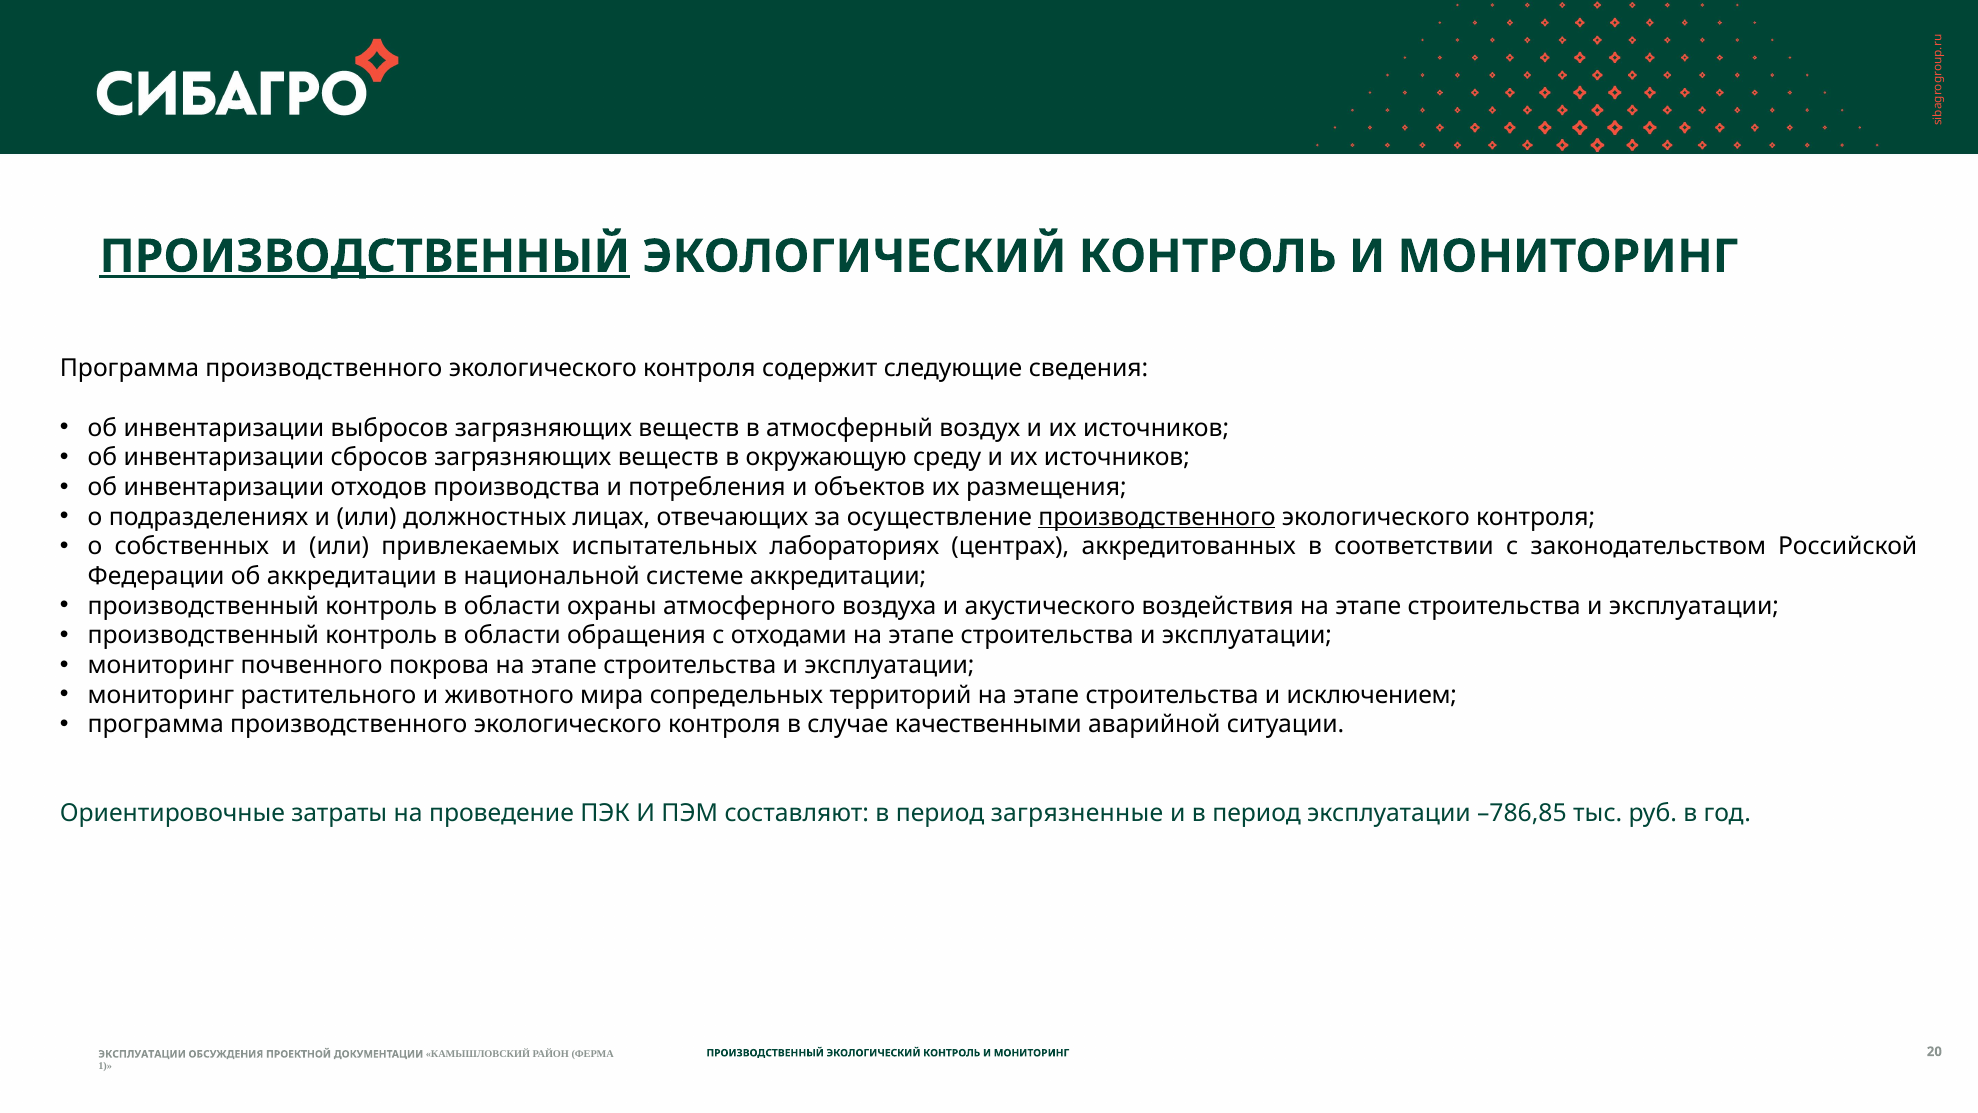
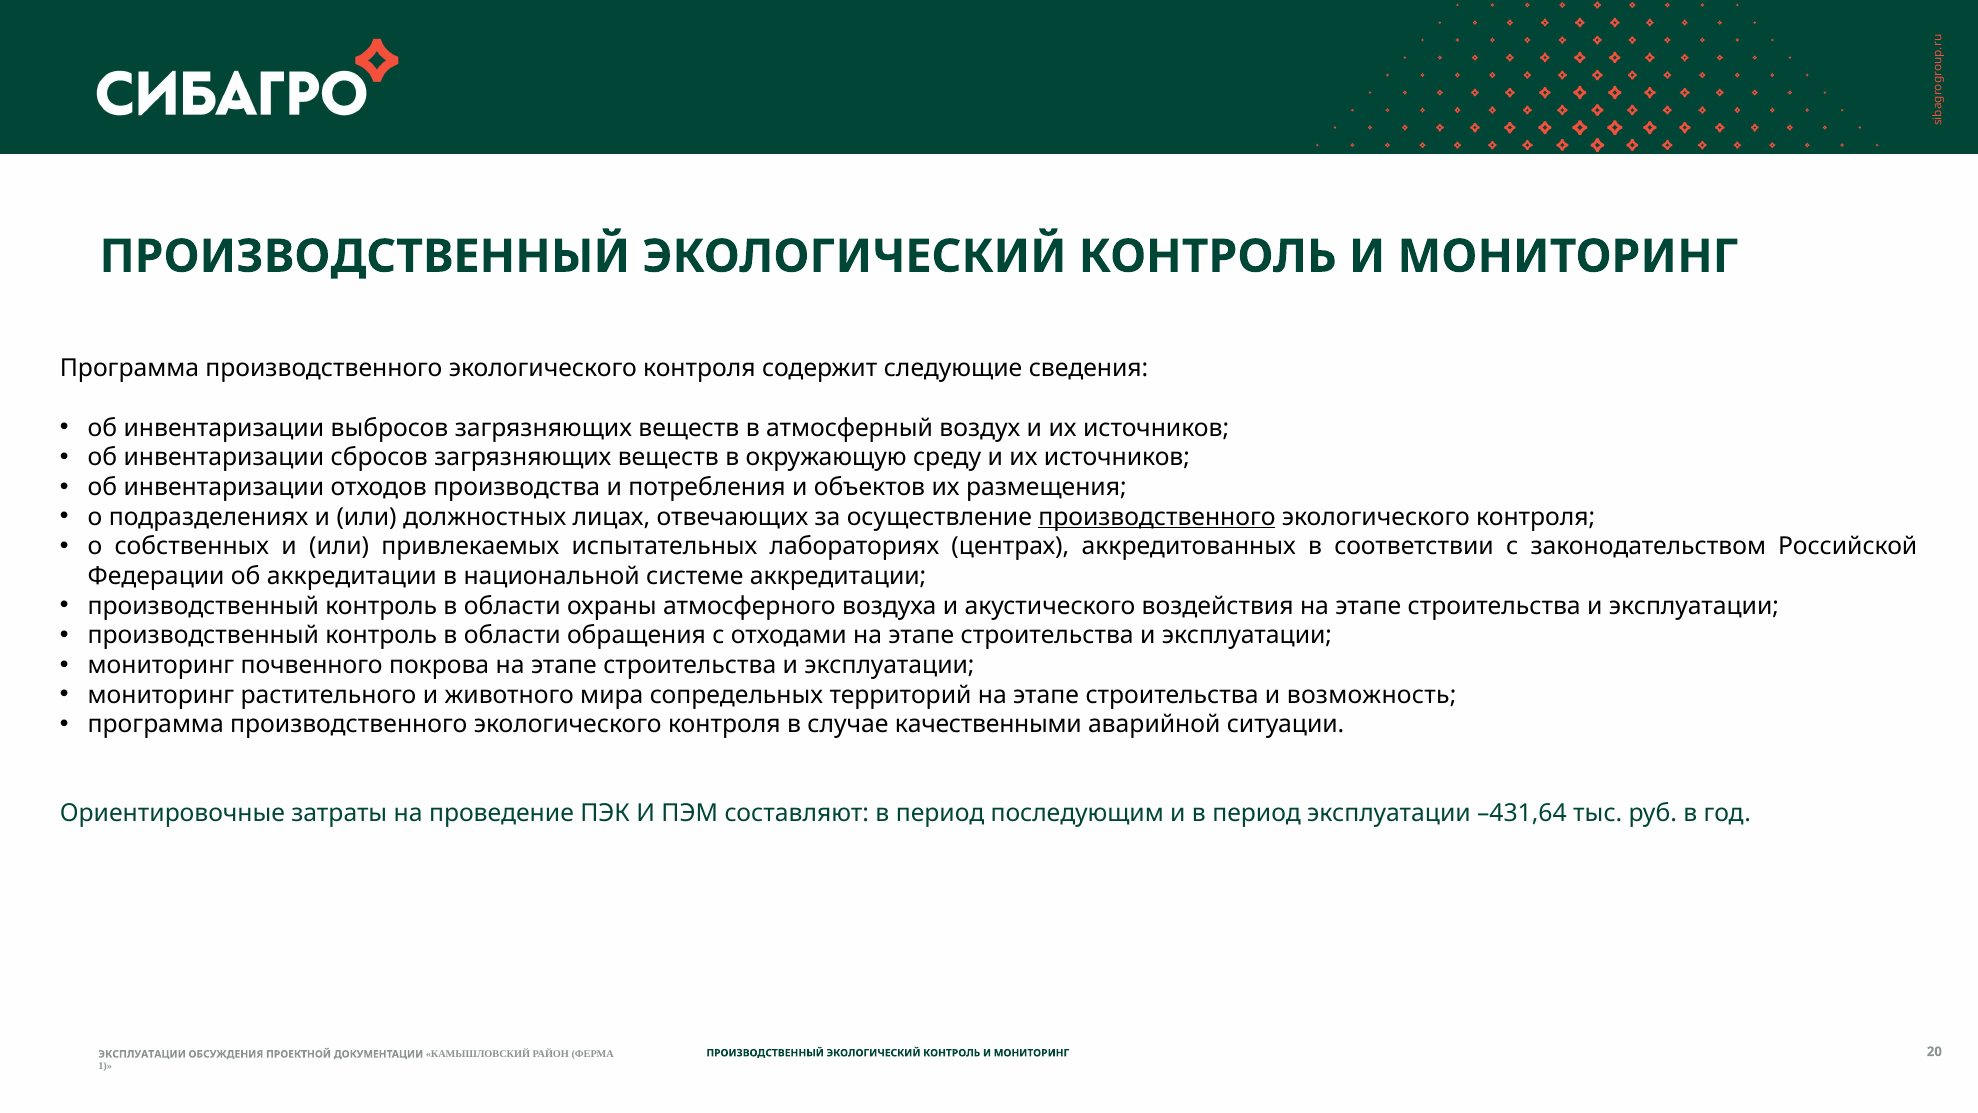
ПРОИЗВОДСТВЕННЫЙ at (365, 256) underline: present -> none
исключением: исключением -> возможность
загрязненные: загрязненные -> последующим
–786,85: –786,85 -> –431,64
